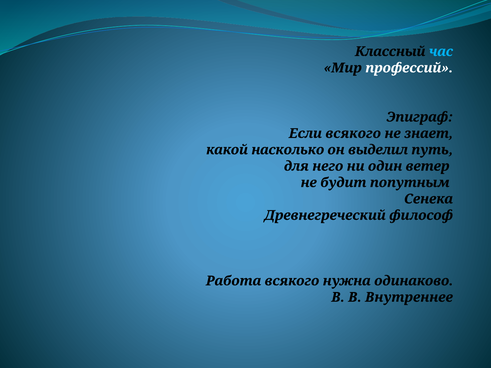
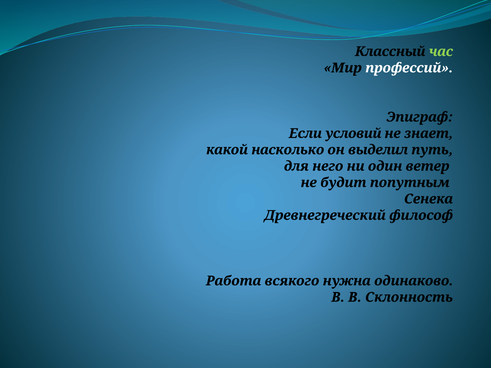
час colour: light blue -> light green
Если всякого: всякого -> условий
Внутреннее: Внутреннее -> Склонность
